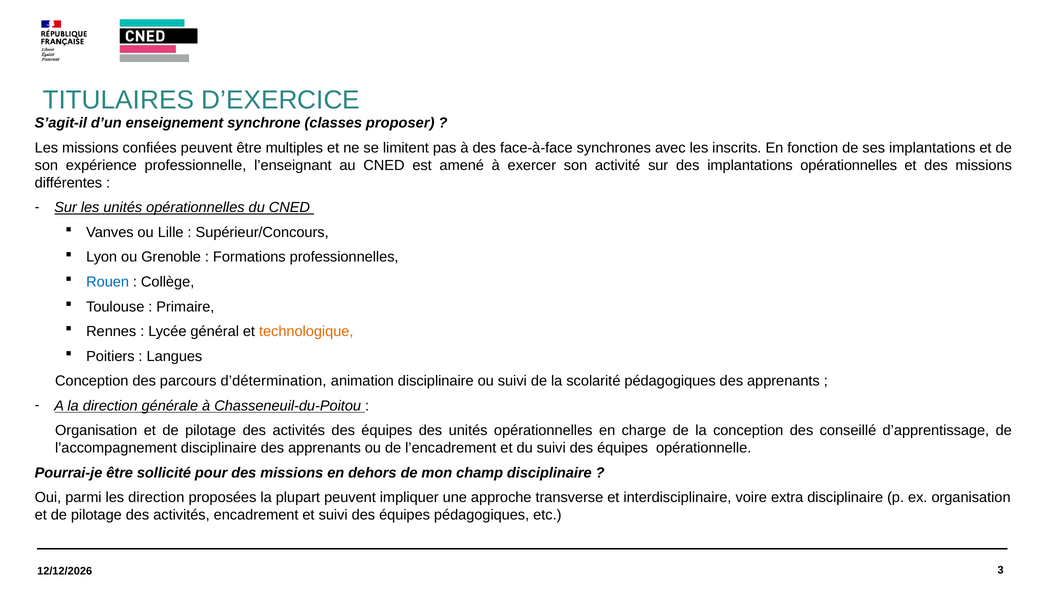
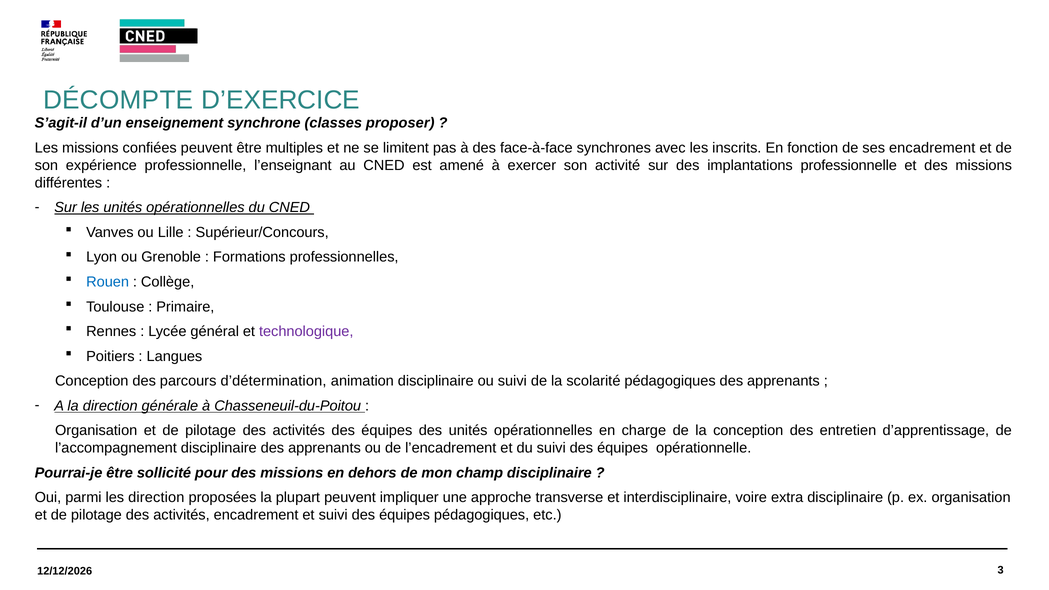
TITULAIRES: TITULAIRES -> DÉCOMPTE
ses implantations: implantations -> encadrement
implantations opérationnelles: opérationnelles -> professionnelle
technologique colour: orange -> purple
conseillé: conseillé -> entretien
